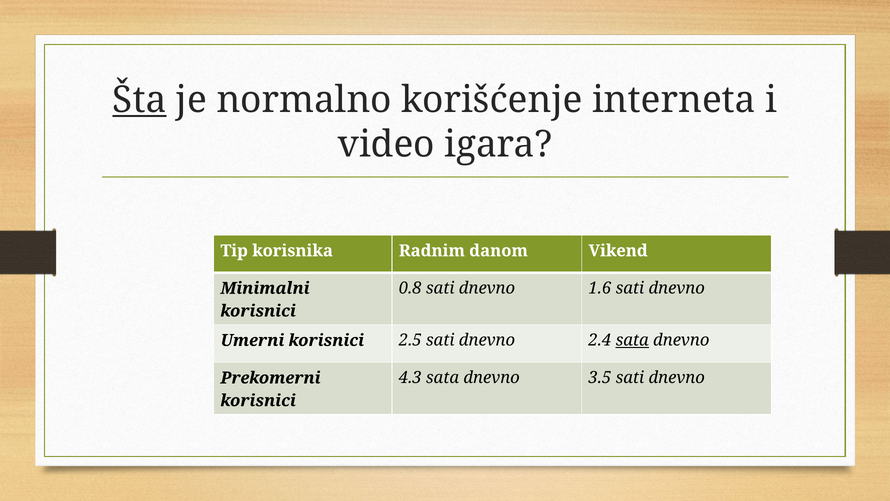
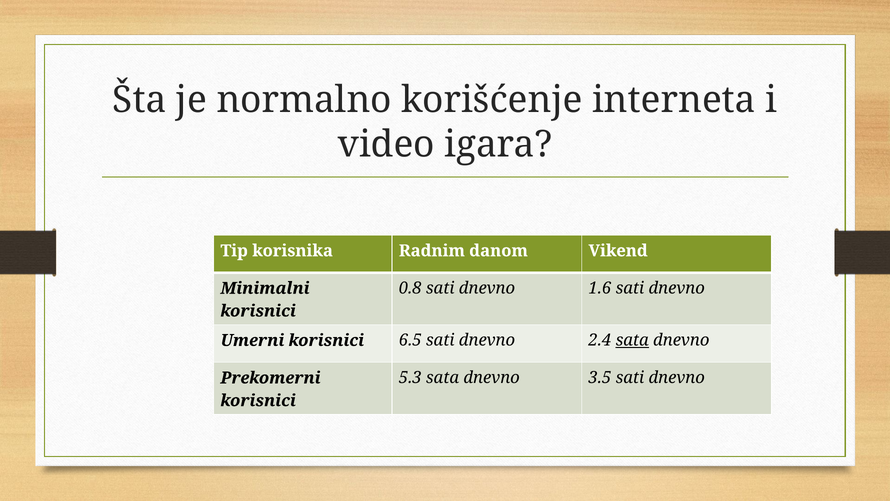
Šta underline: present -> none
2.5: 2.5 -> 6.5
4.3: 4.3 -> 5.3
